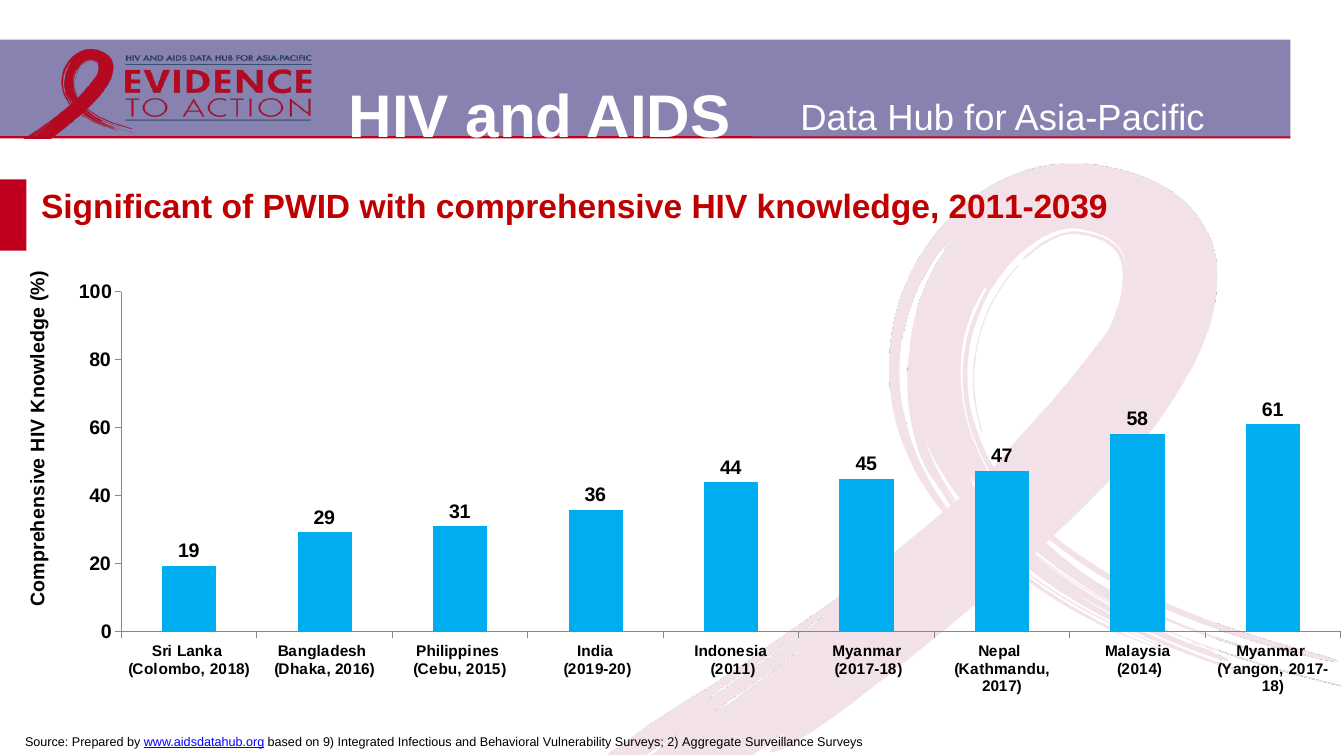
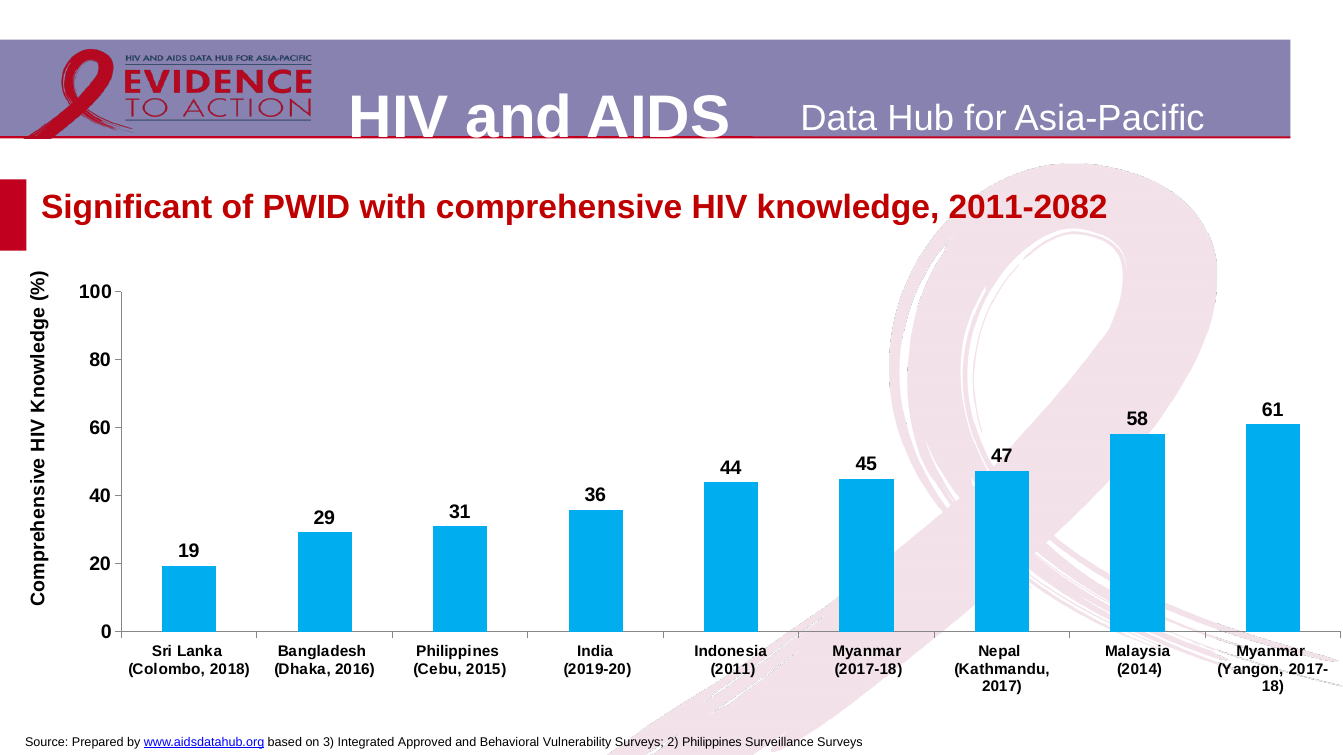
2011-2039: 2011-2039 -> 2011-2082
9: 9 -> 3
Infectious: Infectious -> Approved
2 Aggregate: Aggregate -> Philippines
